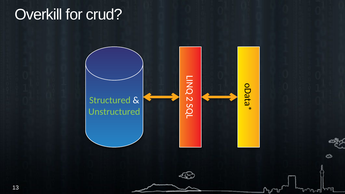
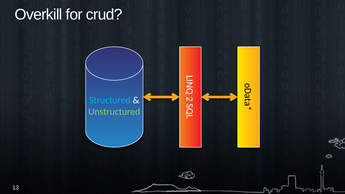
Structured colour: light green -> light blue
